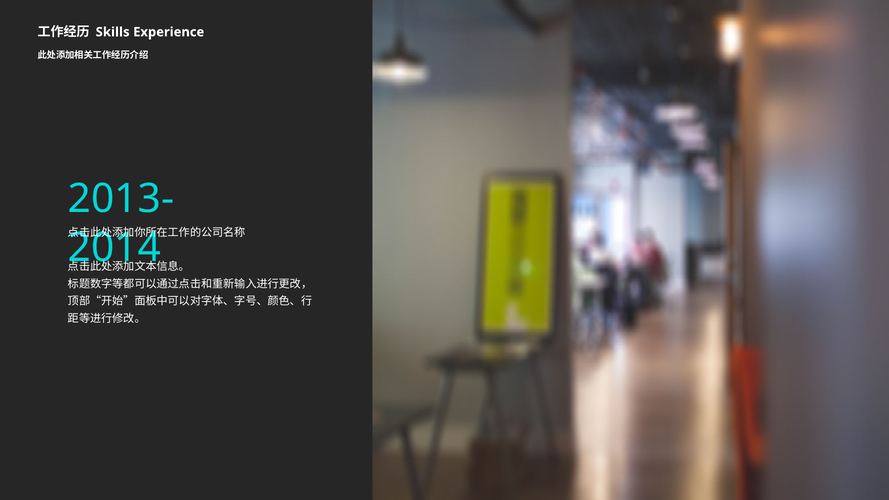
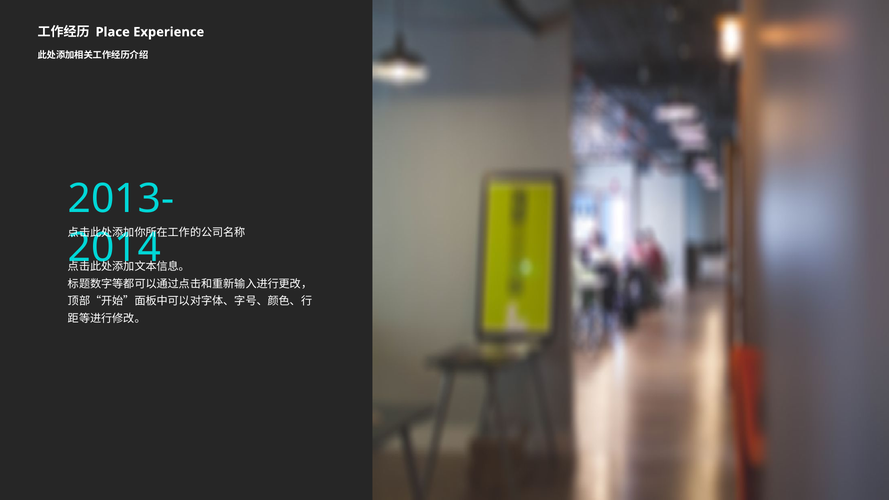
Skills: Skills -> Place
